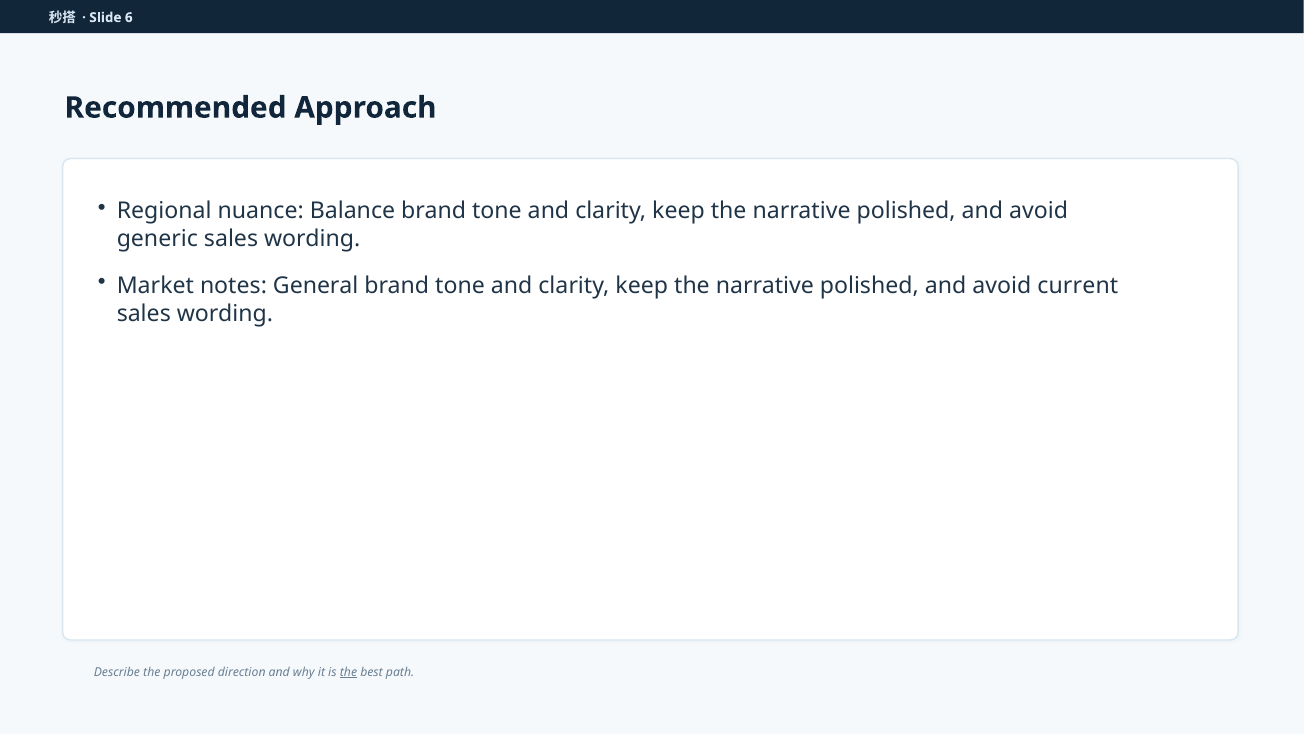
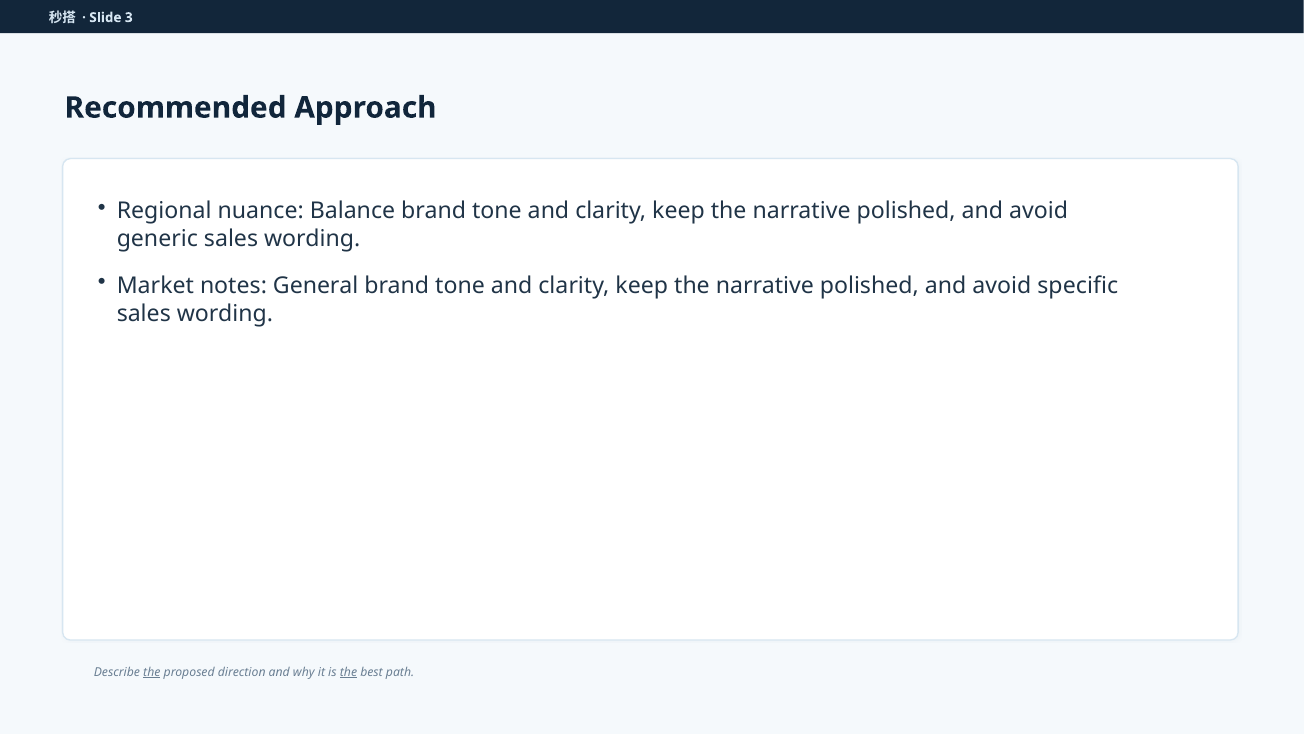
6: 6 -> 3
current: current -> specific
the at (152, 672) underline: none -> present
